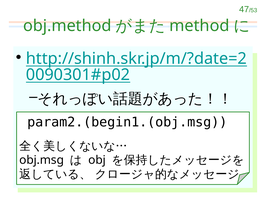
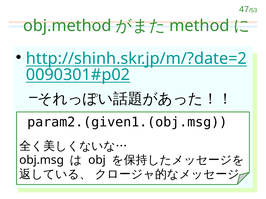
param2.(begin1.(obj.msg: param2.(begin1.(obj.msg -> param2.(given1.(obj.msg
